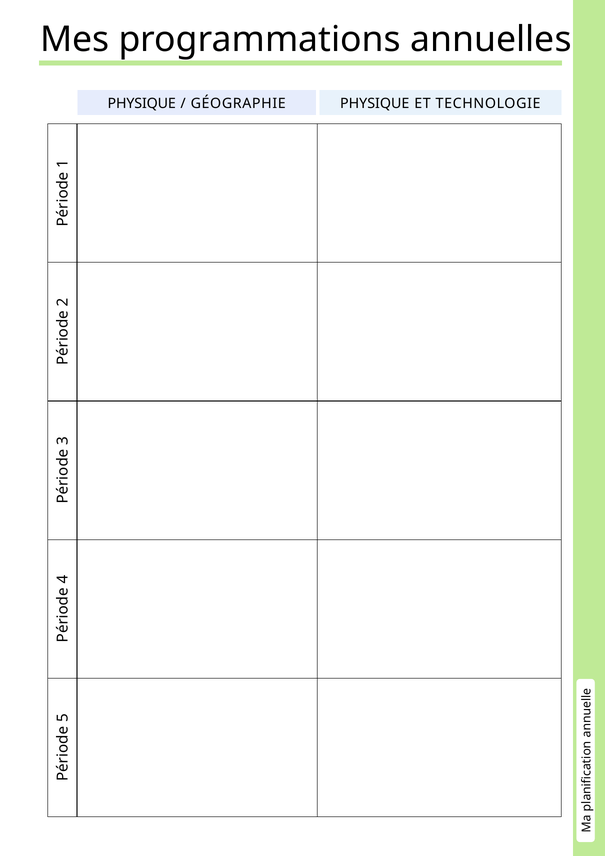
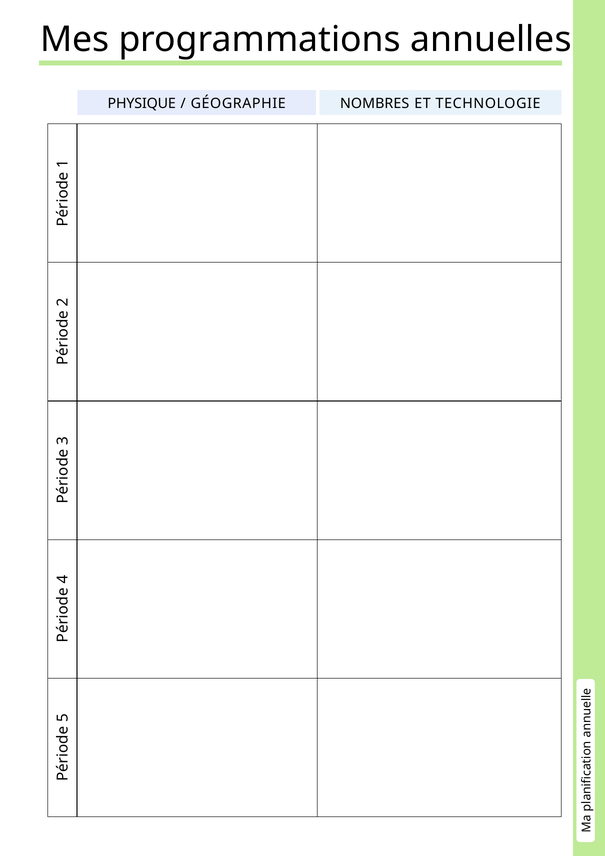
GÉOGRAPHIE PHYSIQUE: PHYSIQUE -> NOMBRES
